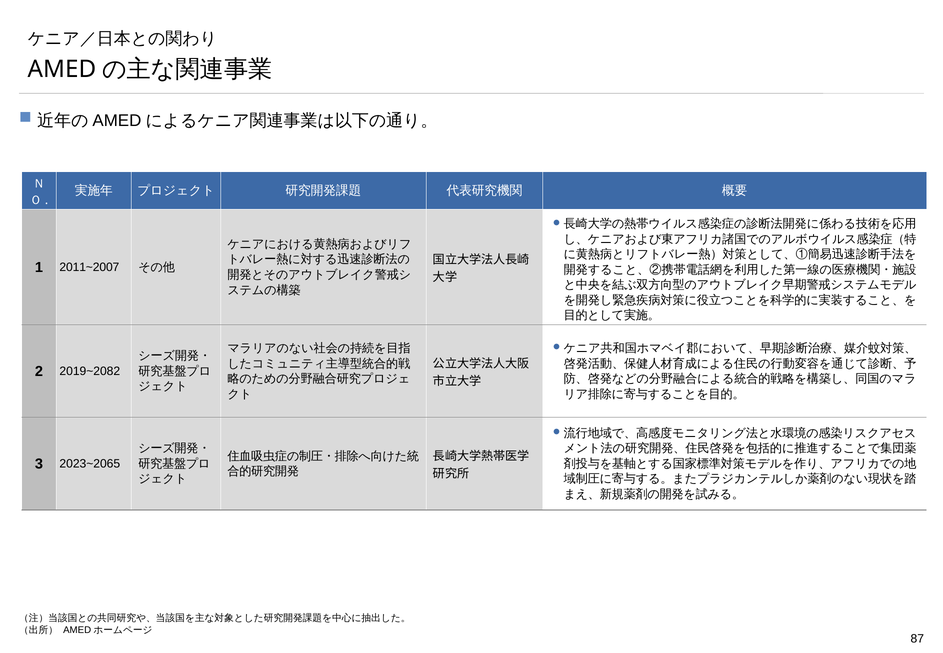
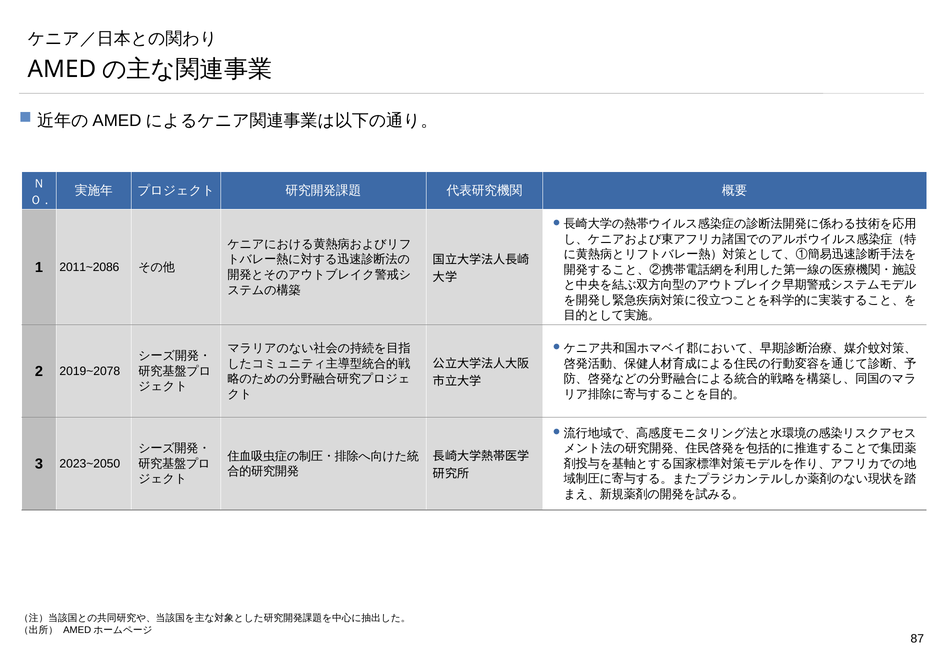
2011~2007: 2011~2007 -> 2011~2086
2019~2082: 2019~2082 -> 2019~2078
2023~2065: 2023~2065 -> 2023~2050
